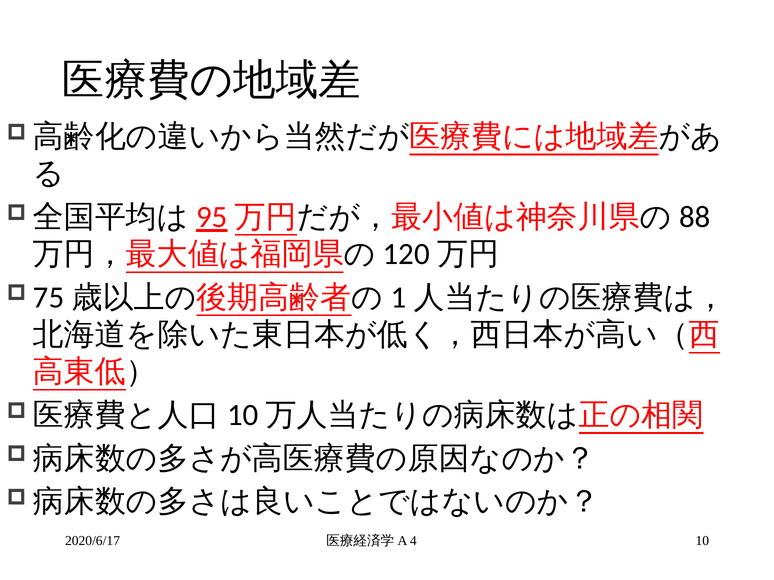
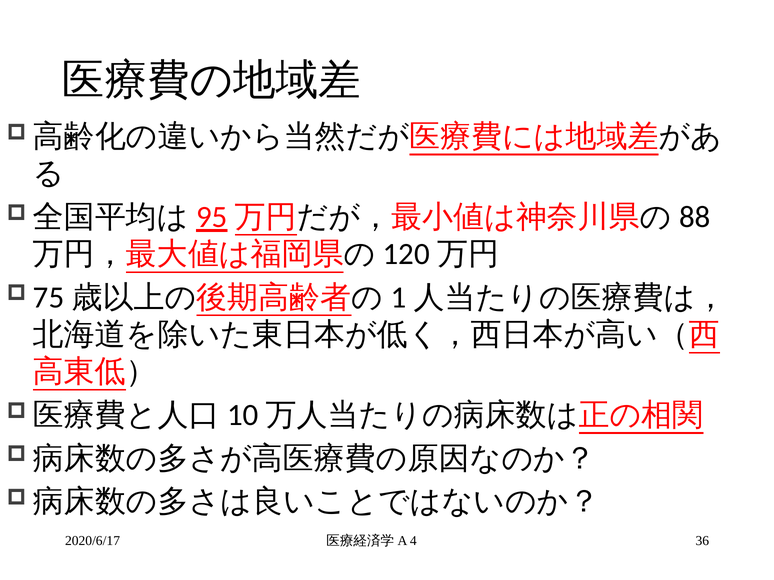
10: 10 -> 36
